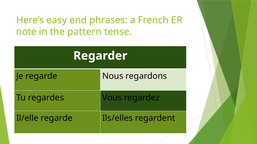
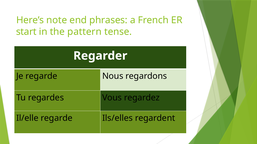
easy: easy -> note
note: note -> start
